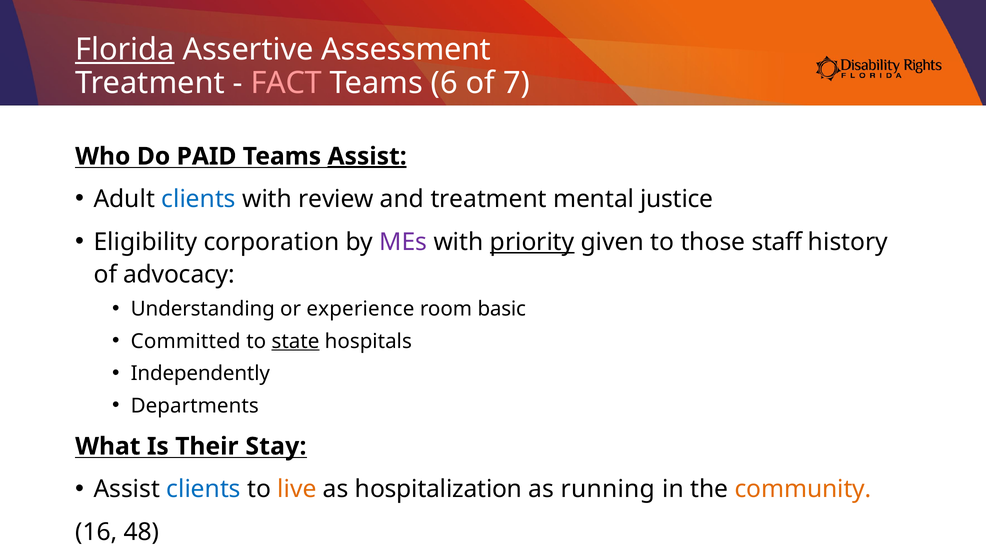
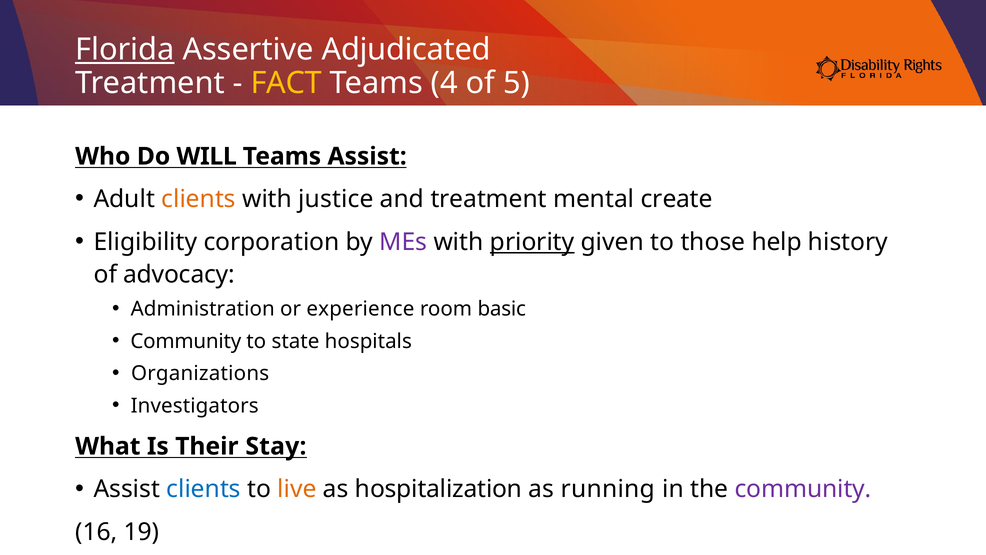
Assessment: Assessment -> Adjudicated
FACT colour: pink -> yellow
6: 6 -> 4
7: 7 -> 5
PAID: PAID -> WILL
Assist at (367, 156) underline: present -> none
clients at (199, 199) colour: blue -> orange
review: review -> justice
justice: justice -> create
staff: staff -> help
Understanding: Understanding -> Administration
Committed at (186, 341): Committed -> Community
state underline: present -> none
Independently: Independently -> Organizations
Departments: Departments -> Investigators
community at (803, 489) colour: orange -> purple
48: 48 -> 19
